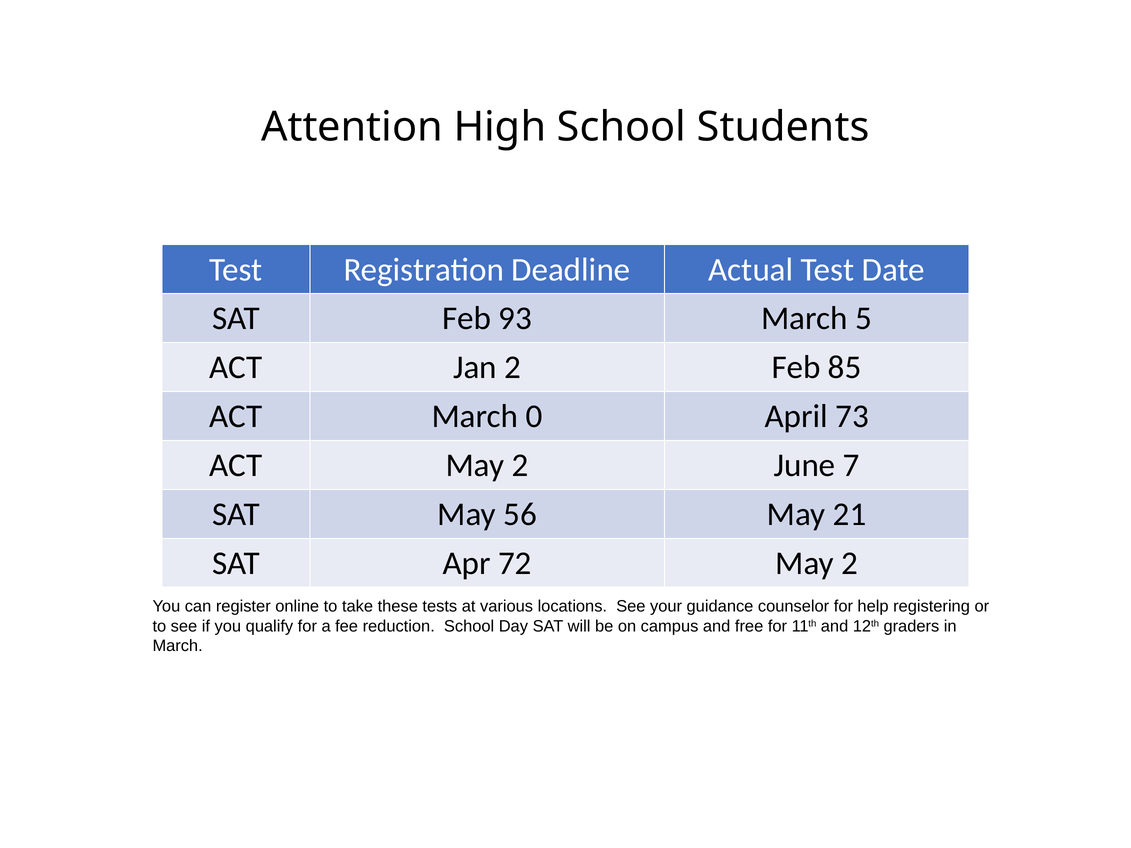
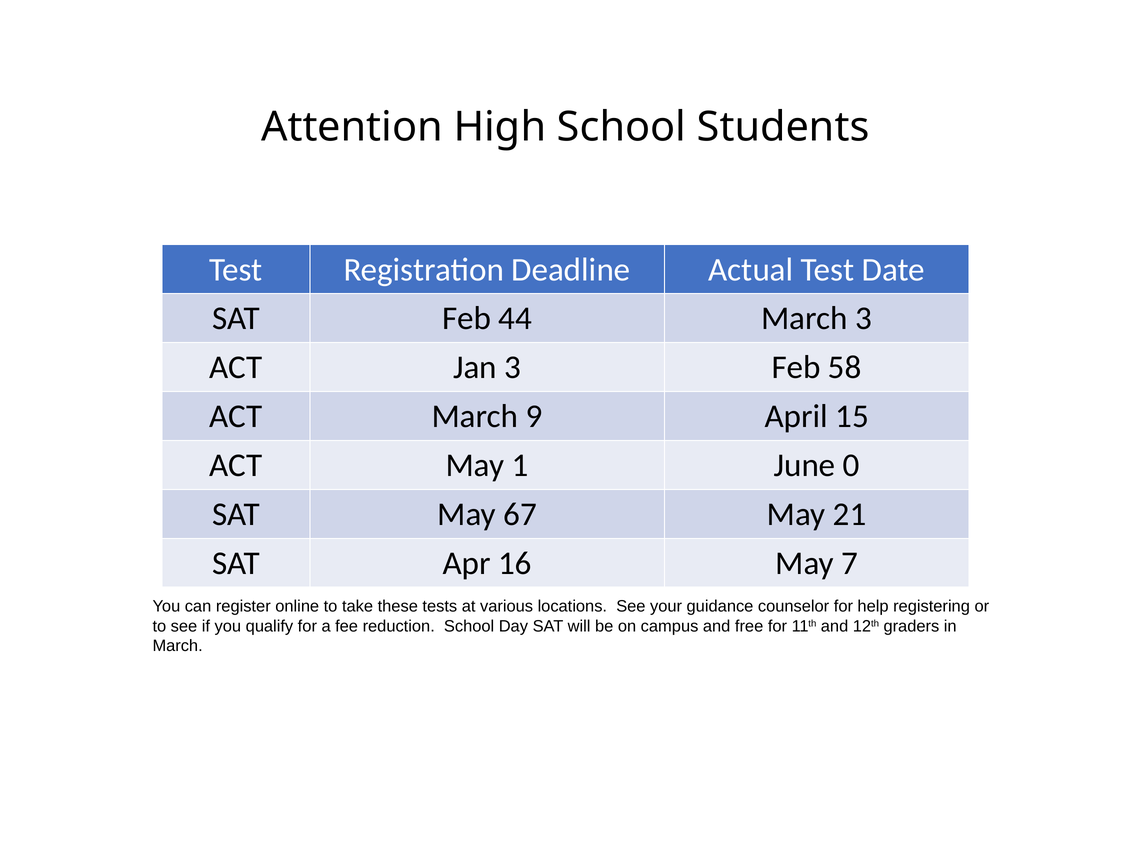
93: 93 -> 44
March 5: 5 -> 3
Jan 2: 2 -> 3
85: 85 -> 58
0: 0 -> 9
73: 73 -> 15
ACT May 2: 2 -> 1
7: 7 -> 0
56: 56 -> 67
72: 72 -> 16
2 at (850, 563): 2 -> 7
